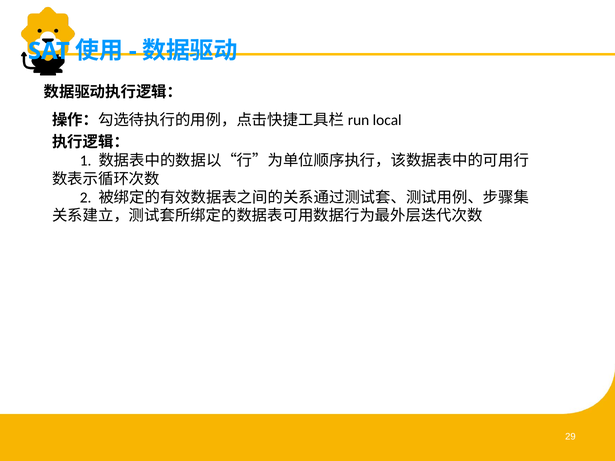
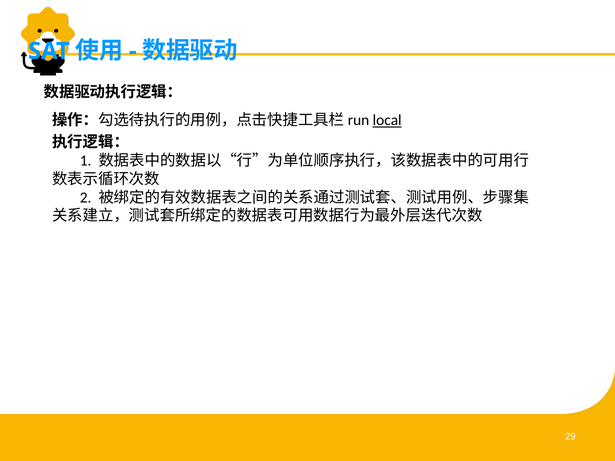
local underline: none -> present
